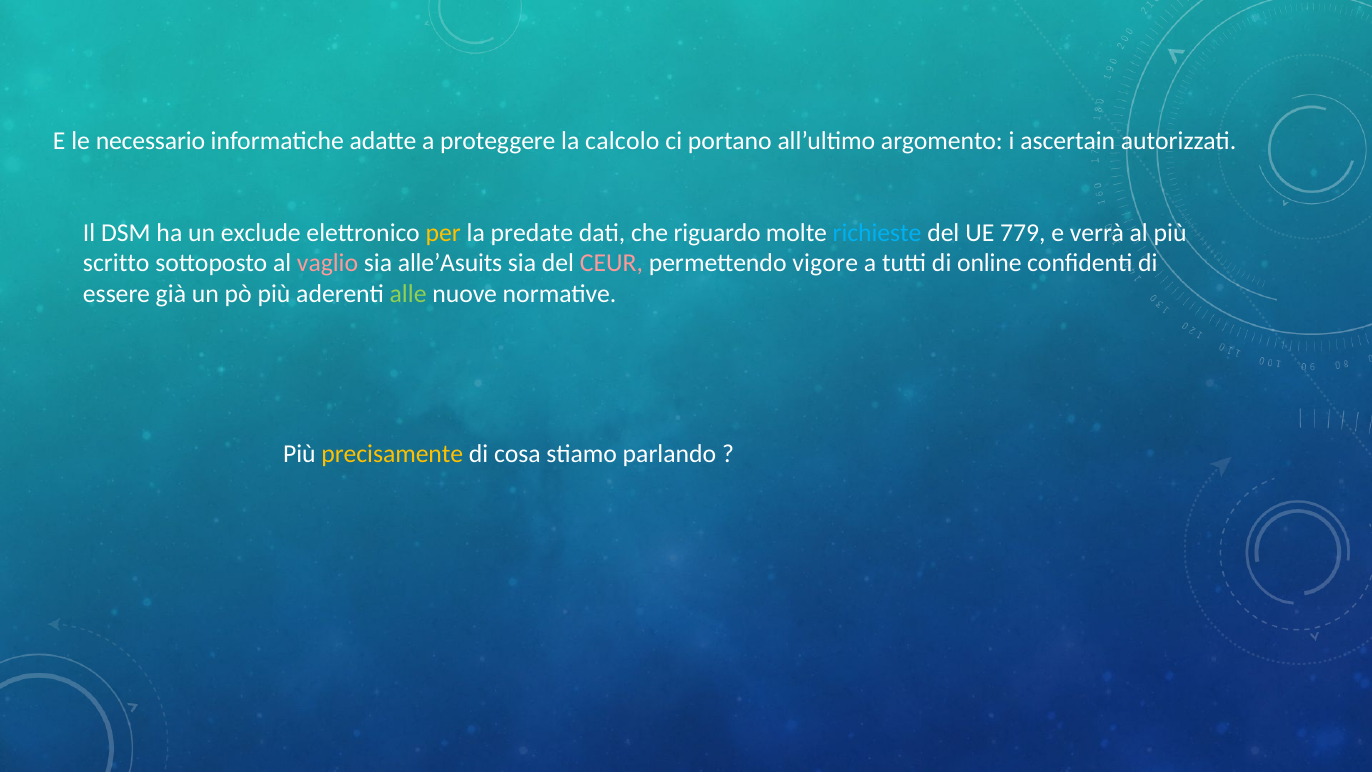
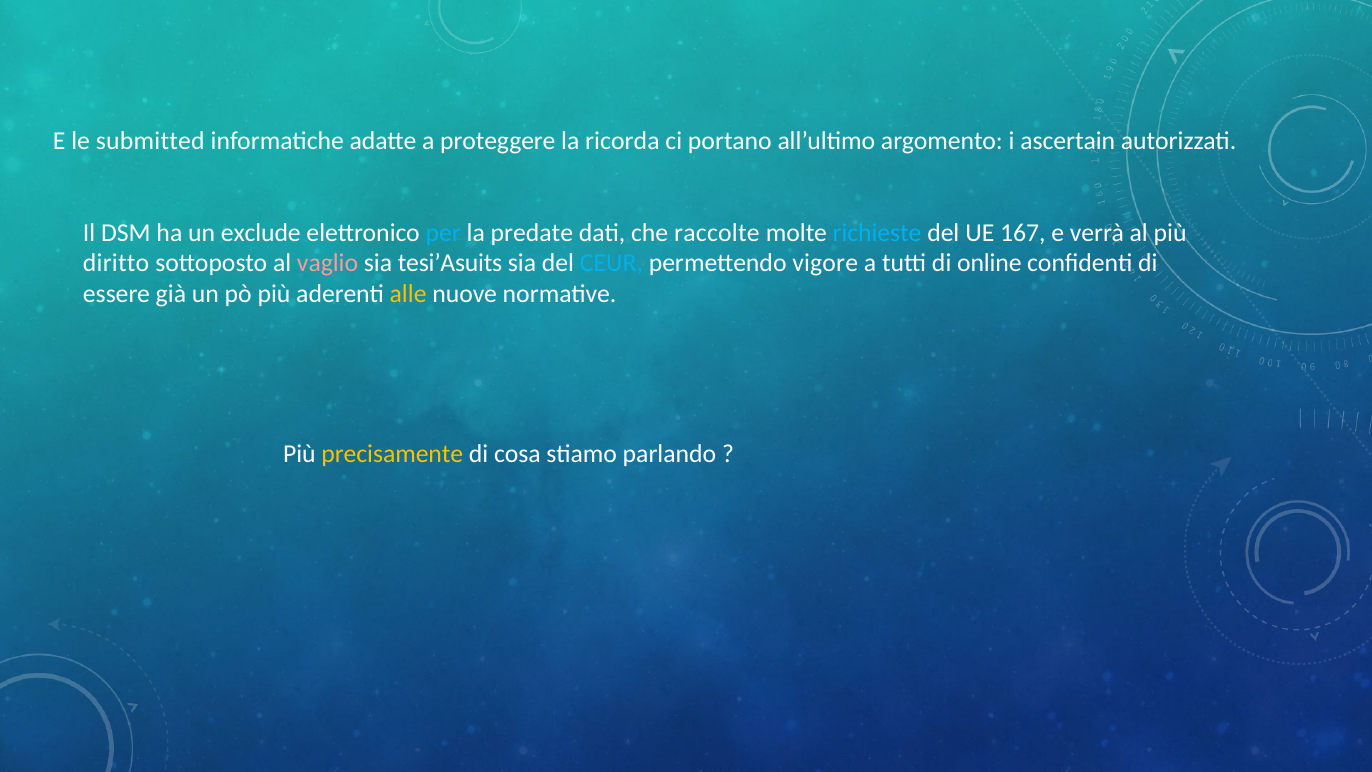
necessario: necessario -> submitted
calcolo: calcolo -> ricorda
per colour: yellow -> light blue
riguardo: riguardo -> raccolte
779: 779 -> 167
scritto: scritto -> diritto
alle’Asuits: alle’Asuits -> tesi’Asuits
CEUR colour: pink -> light blue
alle colour: light green -> yellow
